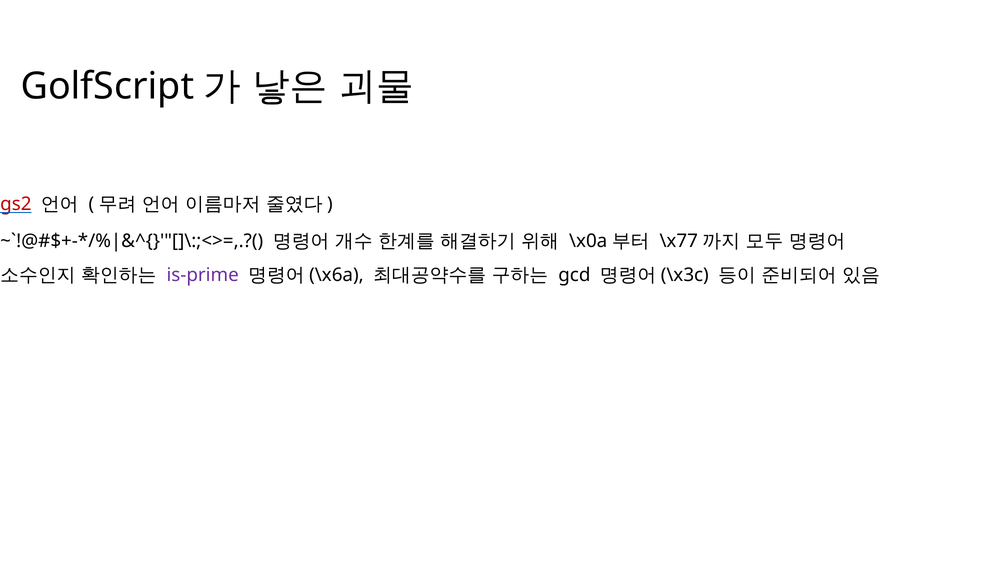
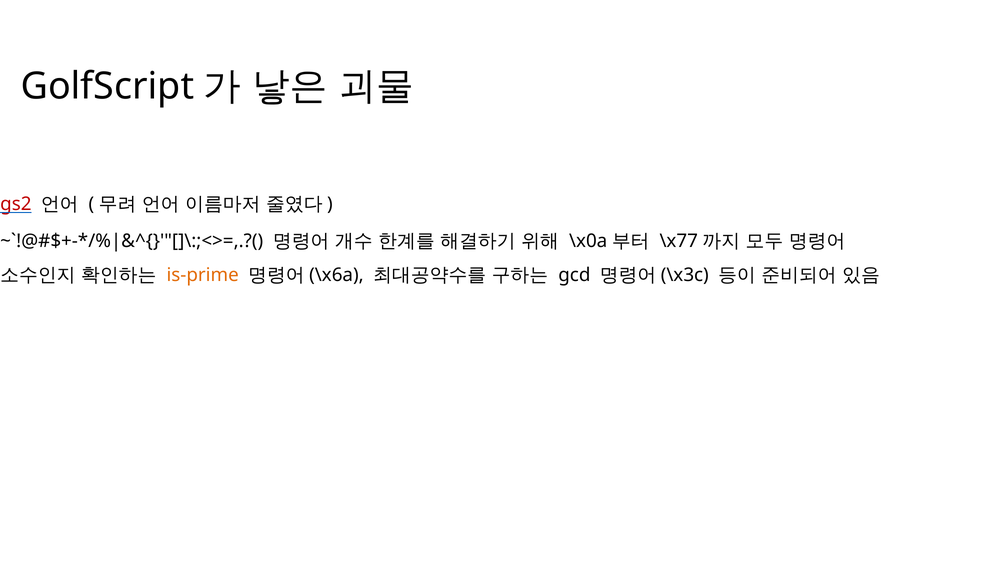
is-prime colour: purple -> orange
